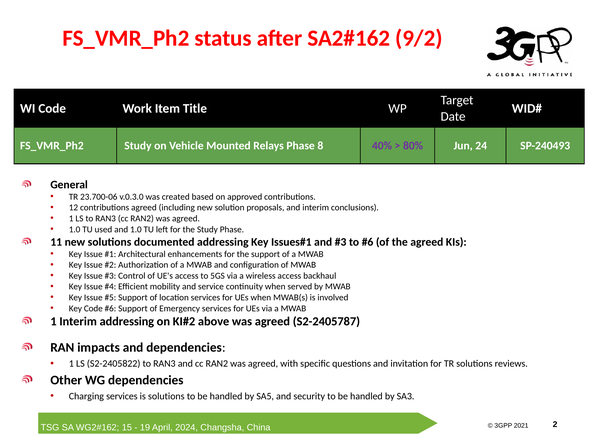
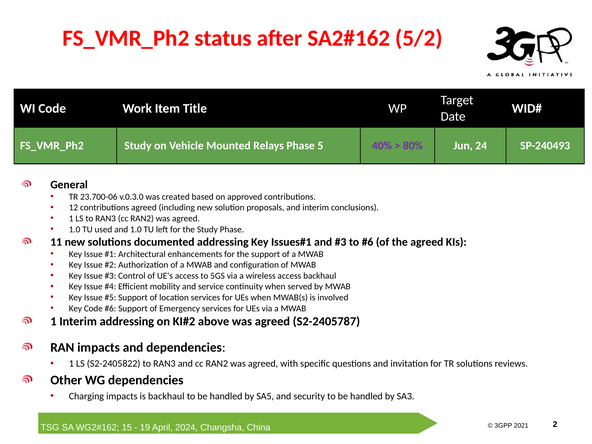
9/2: 9/2 -> 5/2
8: 8 -> 5
Charging services: services -> impacts
is solutions: solutions -> backhaul
